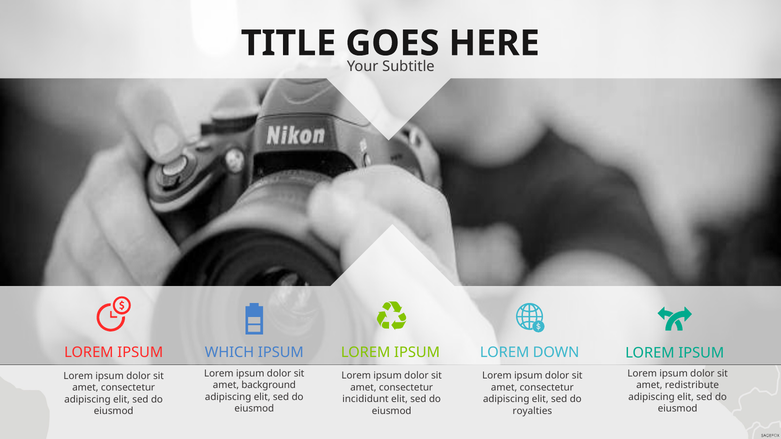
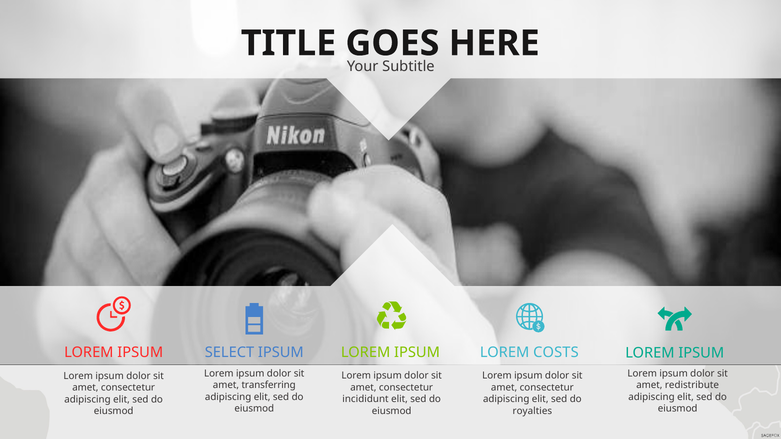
WHICH: WHICH -> SELECT
DOWN: DOWN -> COSTS
background: background -> transferring
